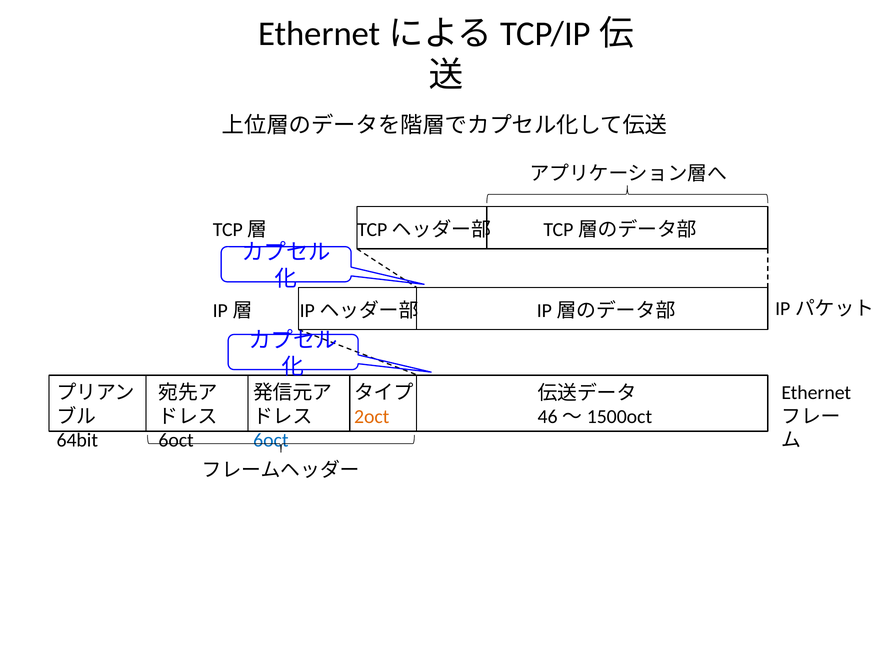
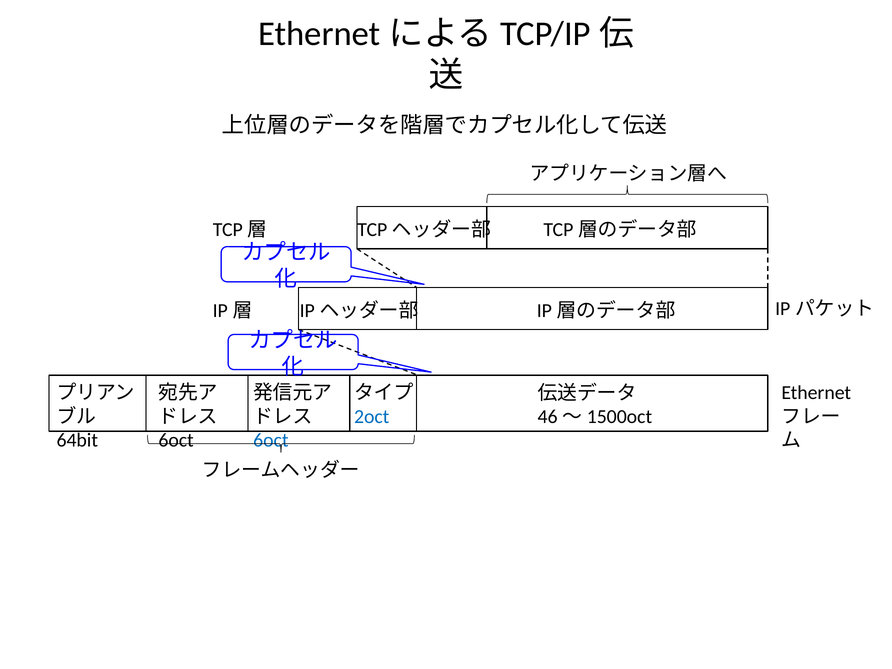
2oct colour: orange -> blue
